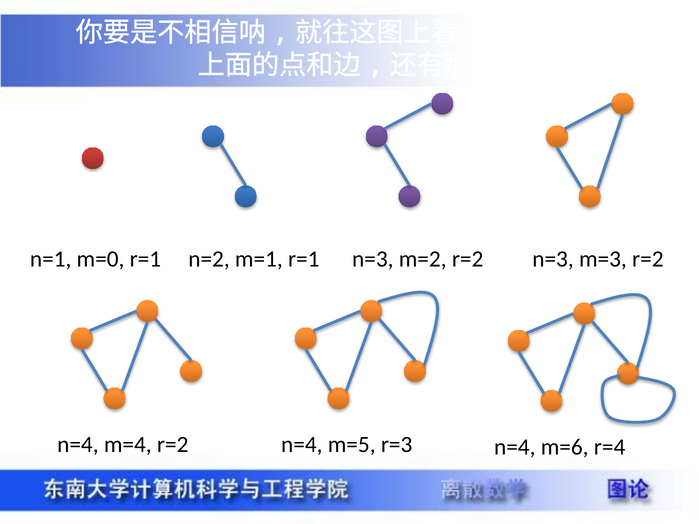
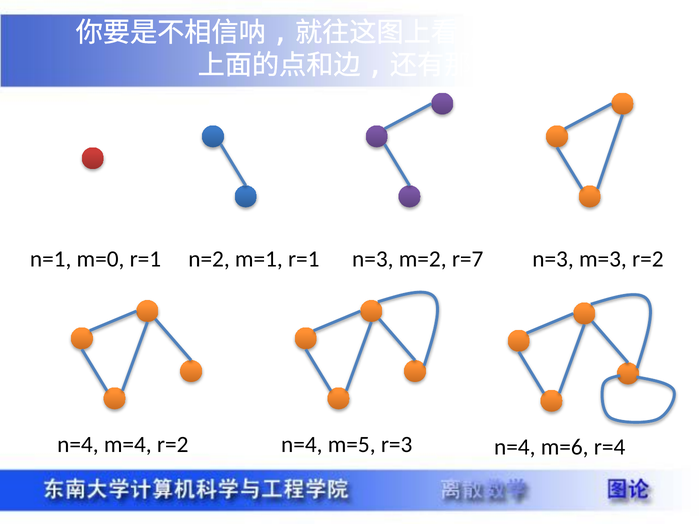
m=2 r=2: r=2 -> r=7
